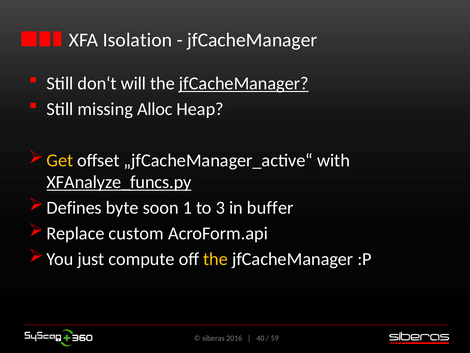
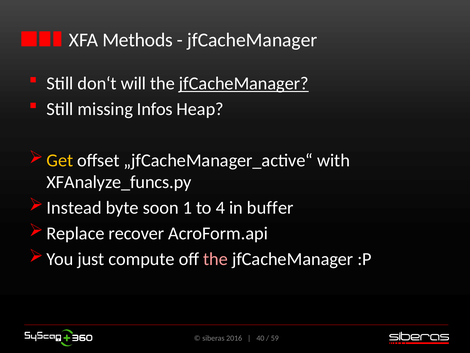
Isolation: Isolation -> Methods
Alloc: Alloc -> Infos
XFAnalyze_funcs.py underline: present -> none
Defines: Defines -> Instead
3: 3 -> 4
custom: custom -> recover
the at (216, 259) colour: yellow -> pink
